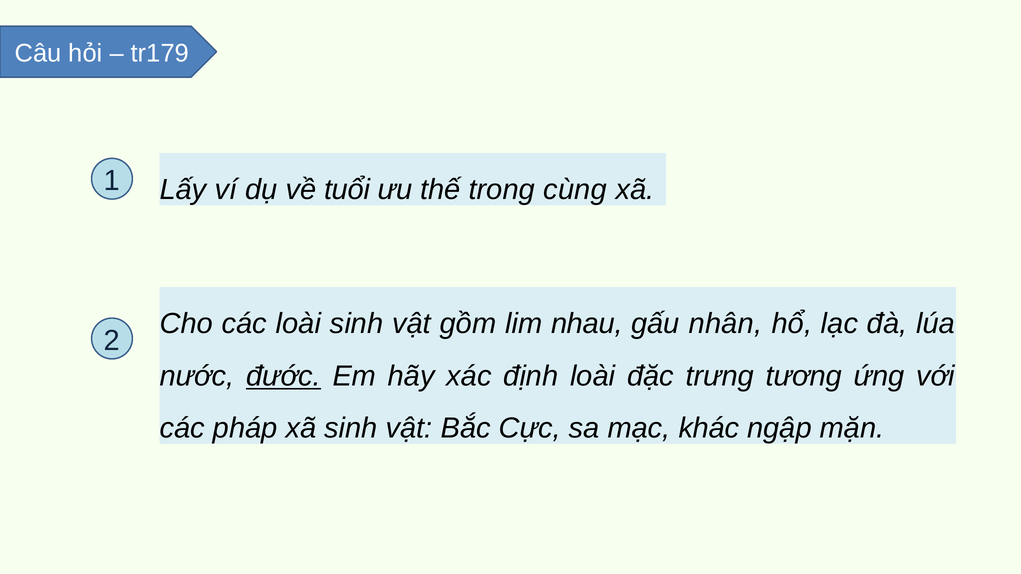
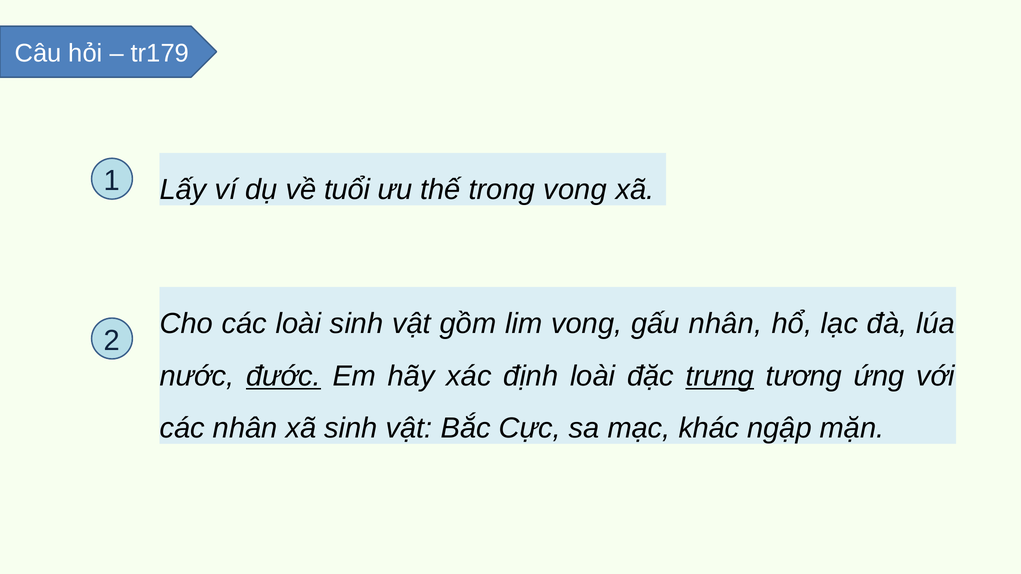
trong cùng: cùng -> vong
lim nhau: nhau -> vong
trưng underline: none -> present
các pháp: pháp -> nhân
